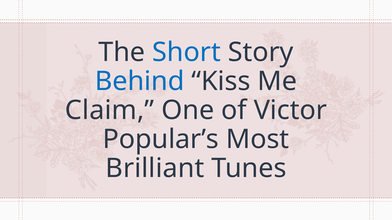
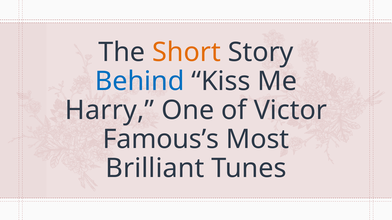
Short colour: blue -> orange
Claim: Claim -> Harry
Popular’s: Popular’s -> Famous’s
